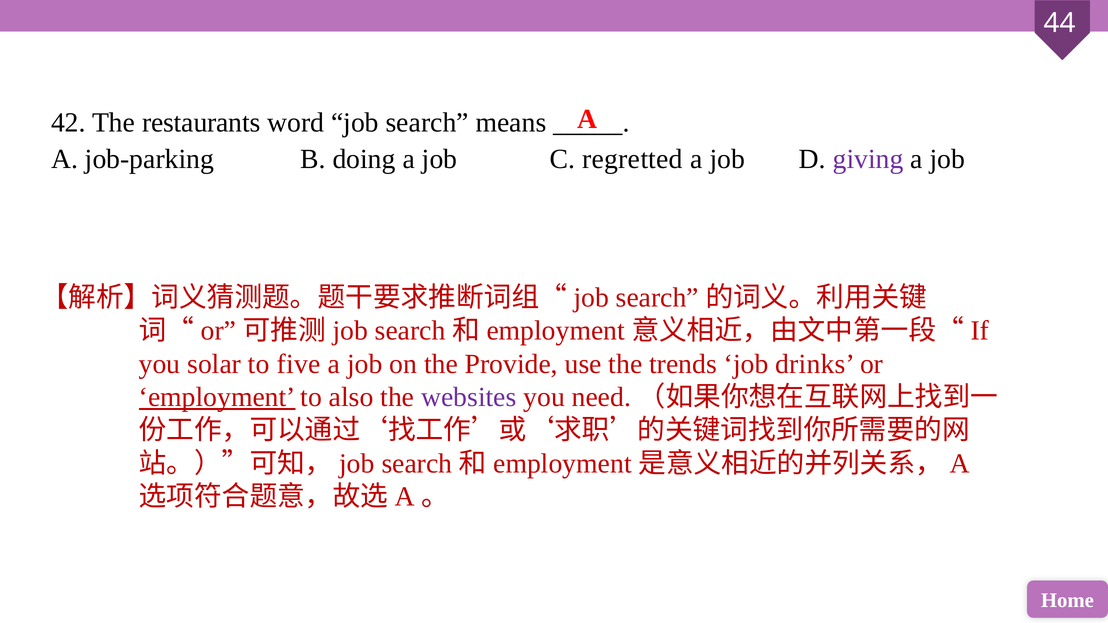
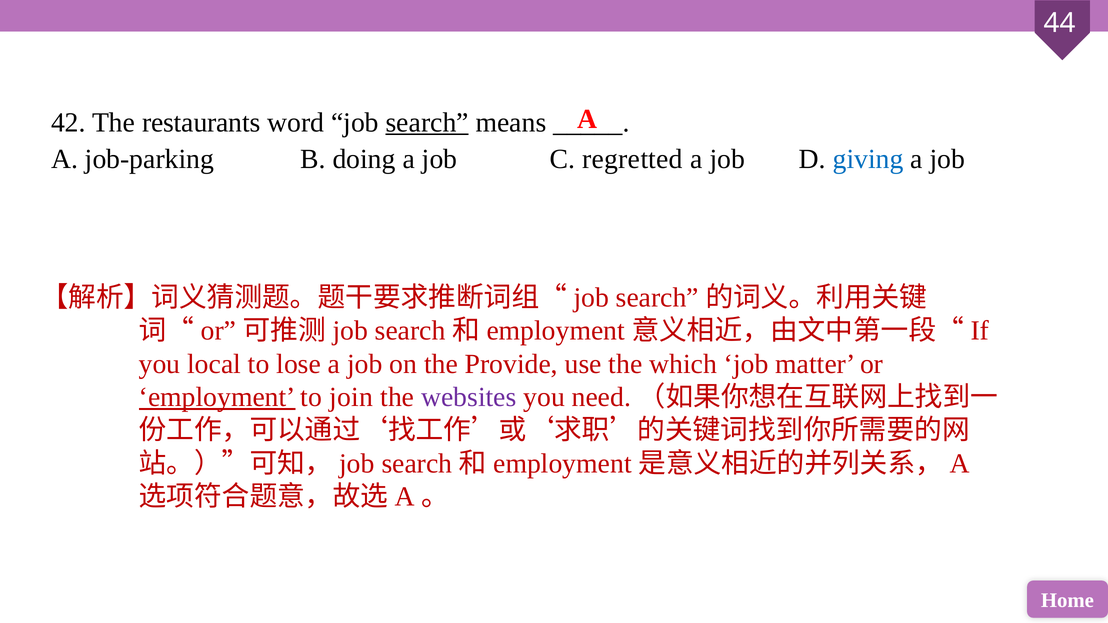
search underline: none -> present
giving colour: purple -> blue
solar: solar -> local
five: five -> lose
trends: trends -> which
drinks: drinks -> matter
also: also -> join
